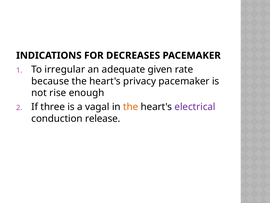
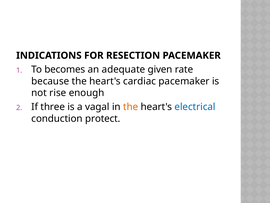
DECREASES: DECREASES -> RESECTION
irregular: irregular -> becomes
privacy: privacy -> cardiac
electrical colour: purple -> blue
release: release -> protect
